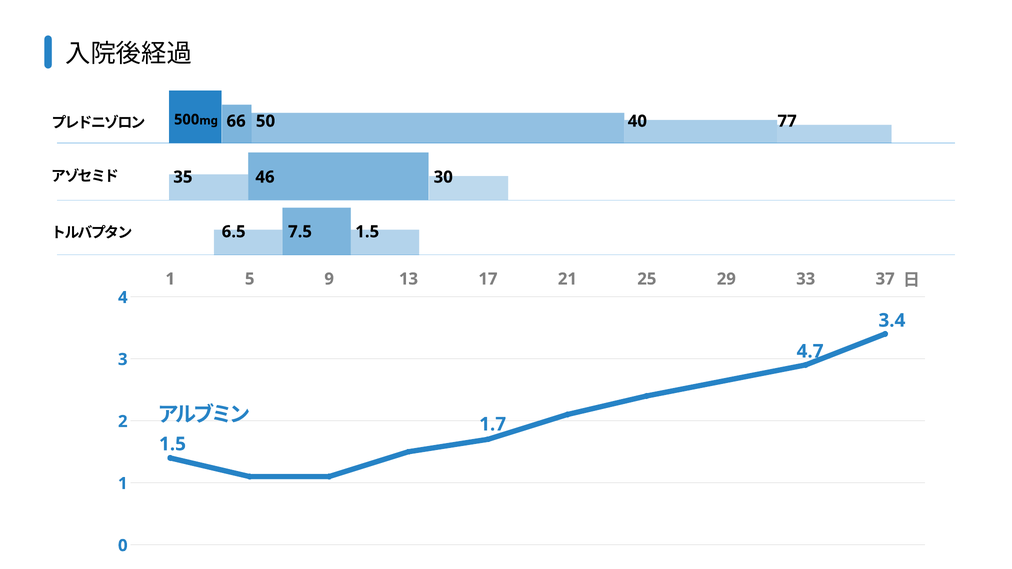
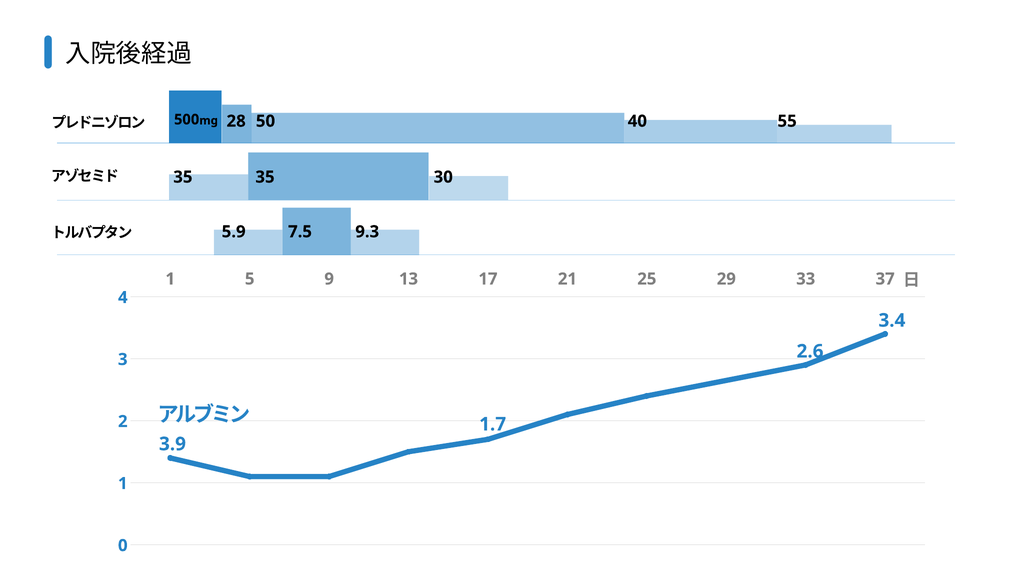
66: 66 -> 28
77: 77 -> 55
35 46: 46 -> 35
6.5: 6.5 -> 5.9
7.5 1.5: 1.5 -> 9.3
4.7: 4.7 -> 2.6
1.5 at (172, 444): 1.5 -> 3.9
